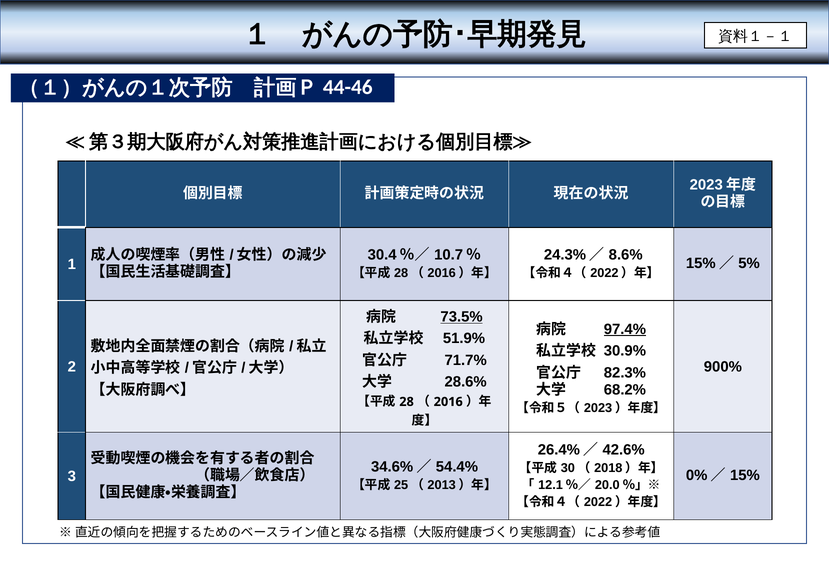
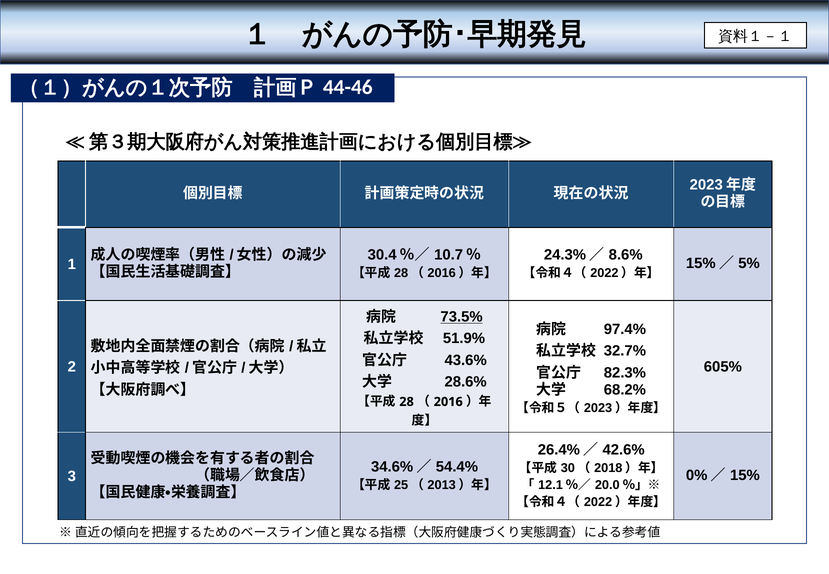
97.4% underline: present -> none
30.9%: 30.9% -> 32.7%
71.7%: 71.7% -> 43.6%
900%: 900% -> 605%
